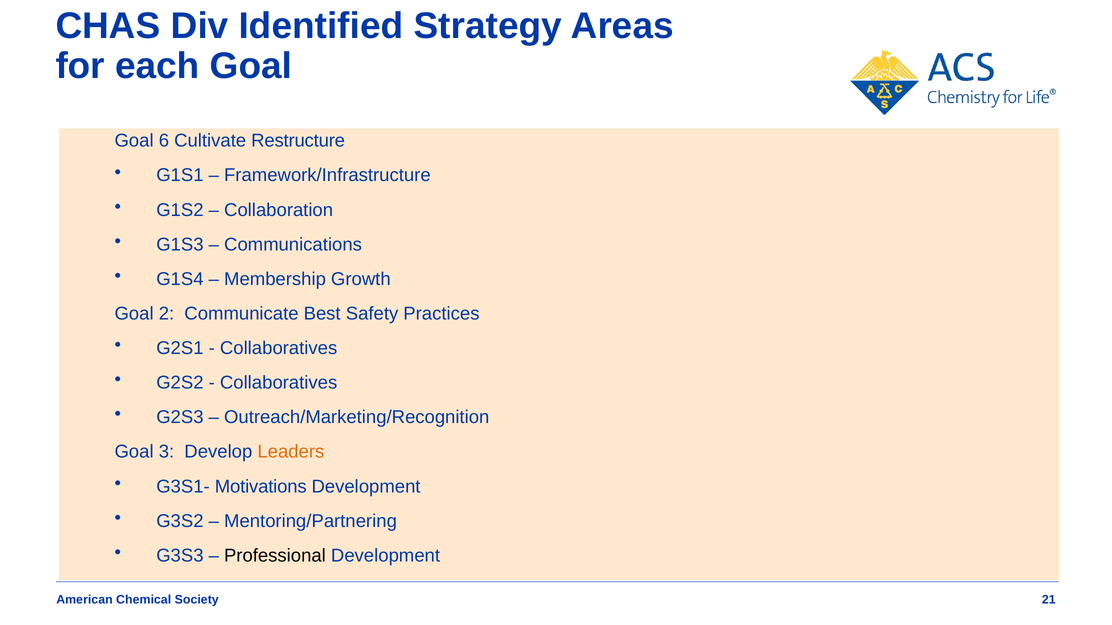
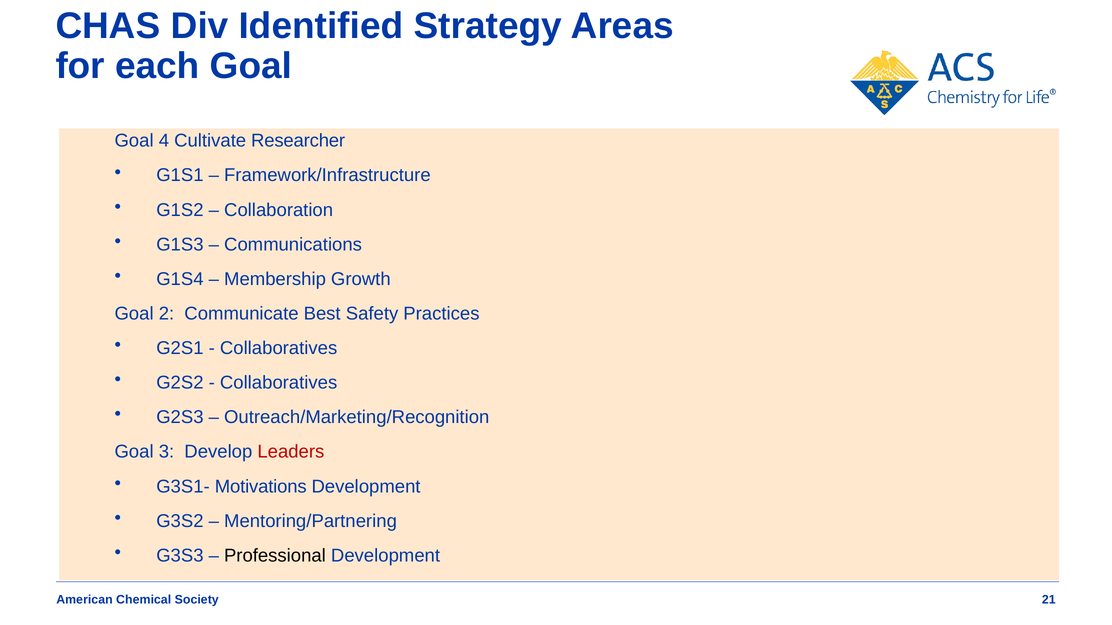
6: 6 -> 4
Restructure: Restructure -> Researcher
Leaders colour: orange -> red
